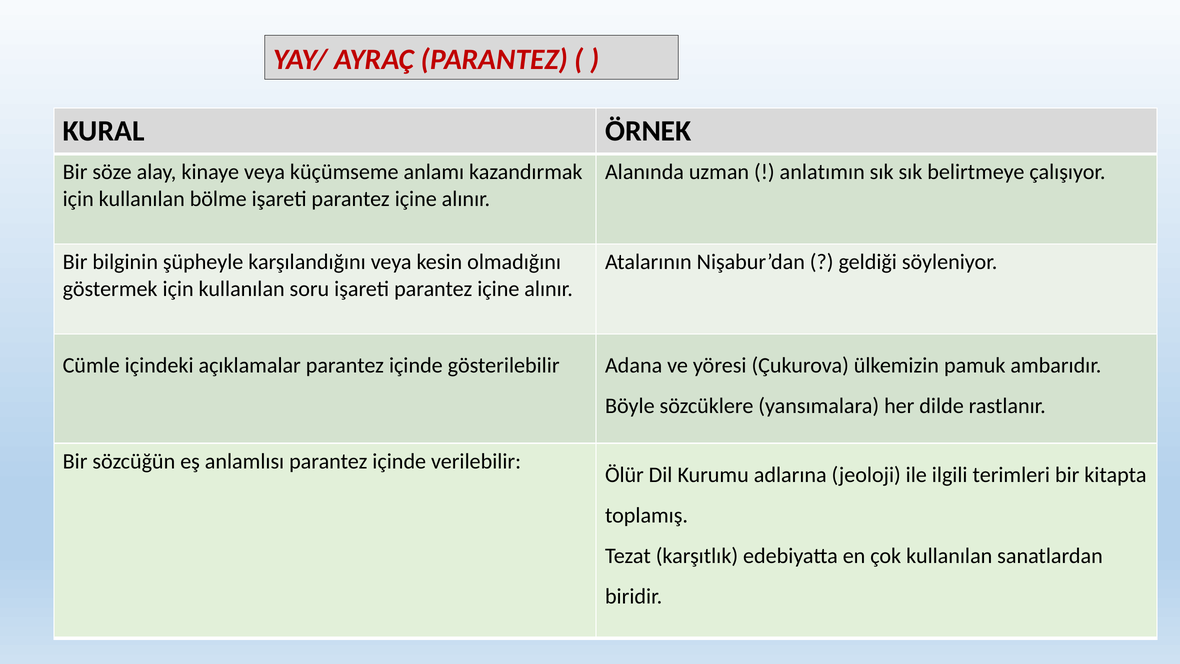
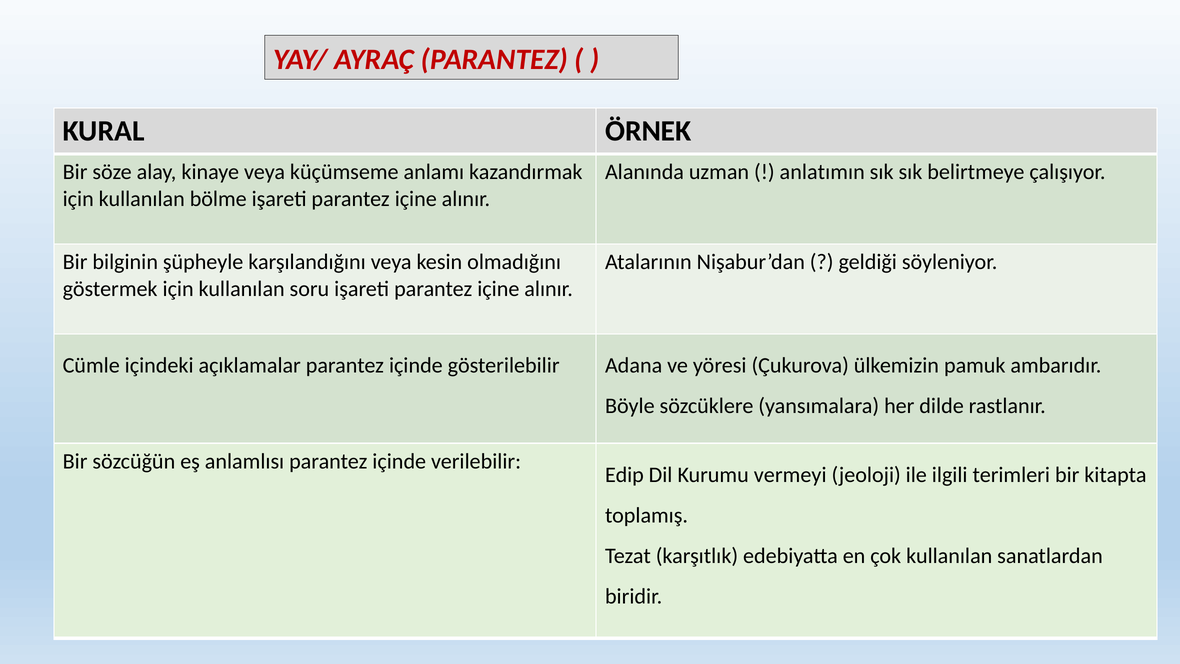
Ölür: Ölür -> Edip
adlarına: adlarına -> vermeyi
